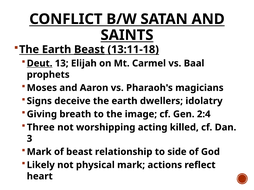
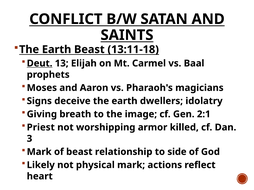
Beast at (89, 50) underline: present -> none
2:4: 2:4 -> 2:1
Three: Three -> Priest
acting: acting -> armor
